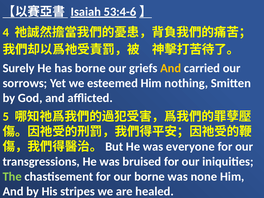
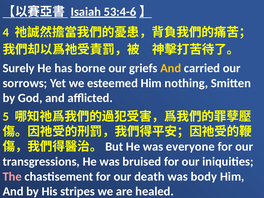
The at (12, 177) colour: light green -> pink
our borne: borne -> death
none: none -> body
